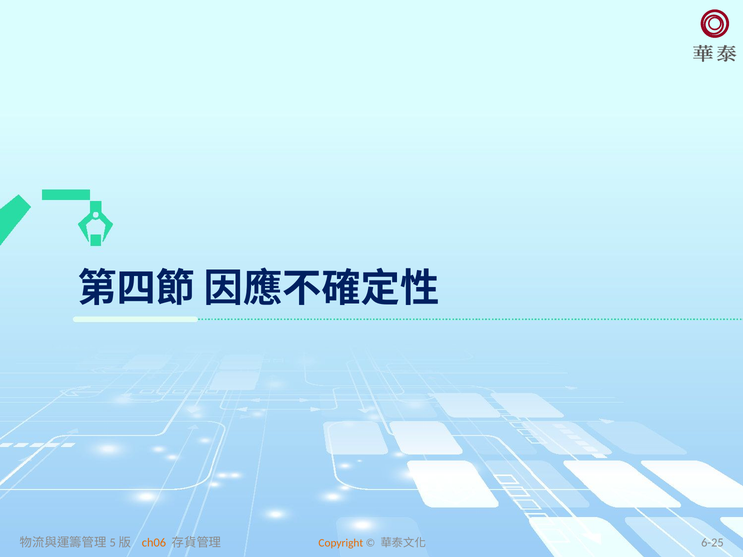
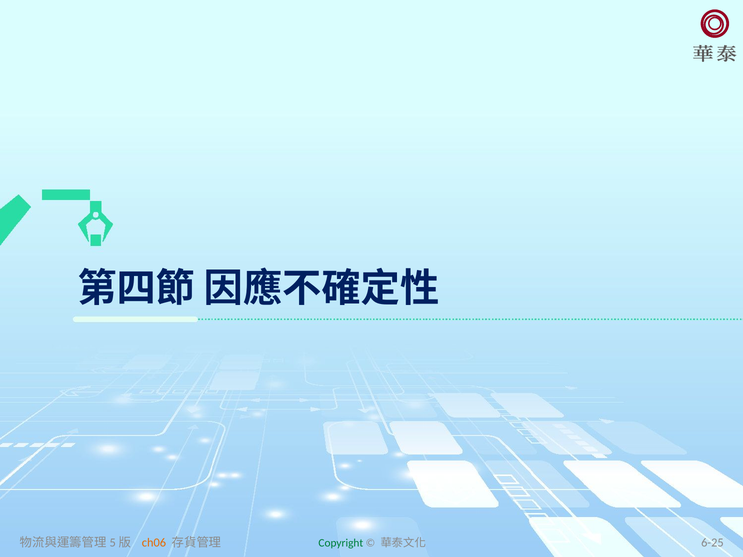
Copyright colour: orange -> green
